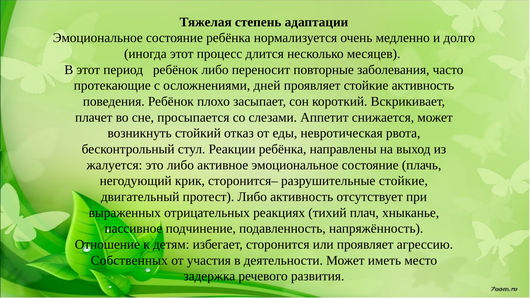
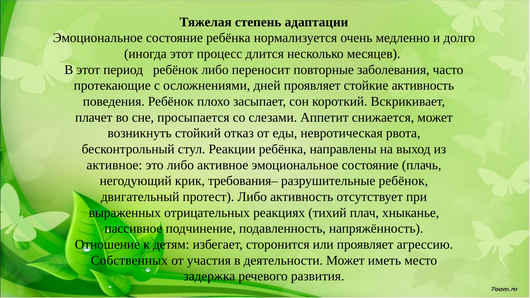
жалуется at (114, 165): жалуется -> активное
сторонится–: сторонится– -> требования–
разрушительные стойкие: стойкие -> ребёнок
